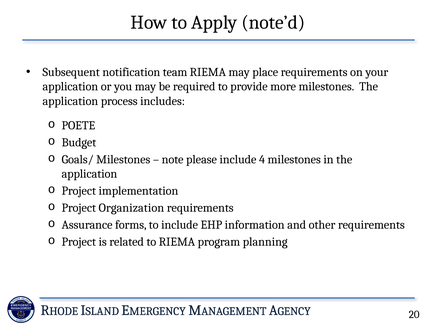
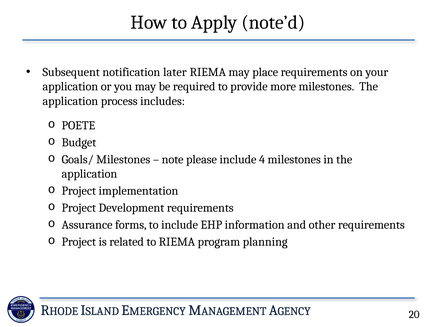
team: team -> later
Organization: Organization -> Development
